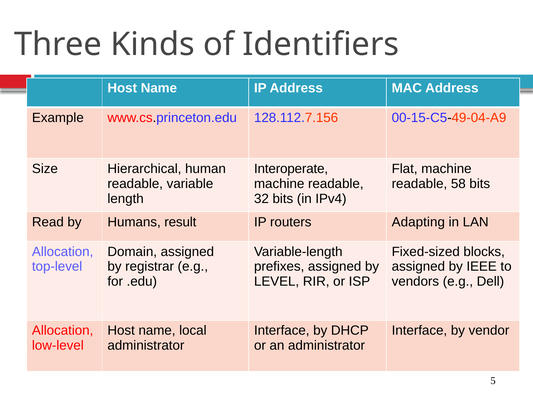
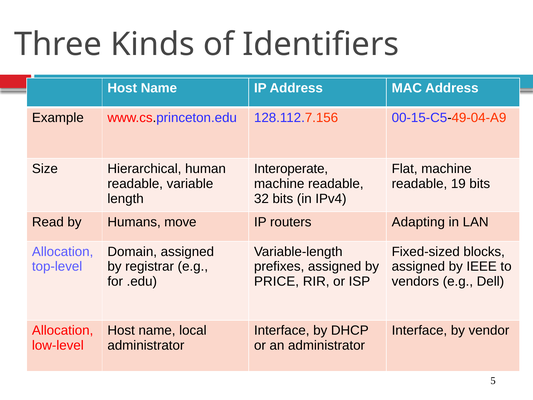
58: 58 -> 19
result: result -> move
LEVEL: LEVEL -> PRICE
